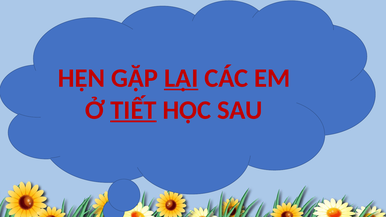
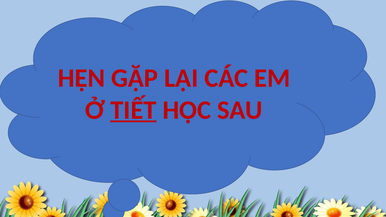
LẠI underline: present -> none
